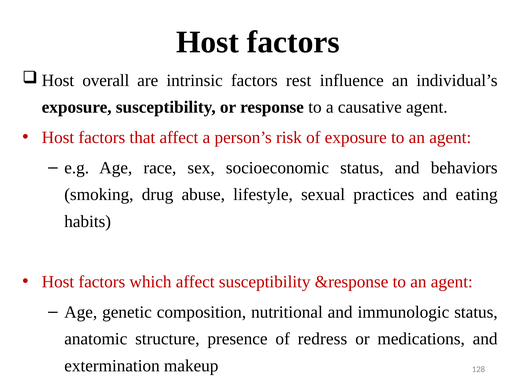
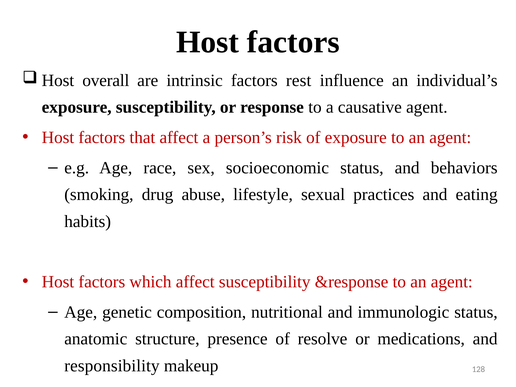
redress: redress -> resolve
extermination: extermination -> responsibility
